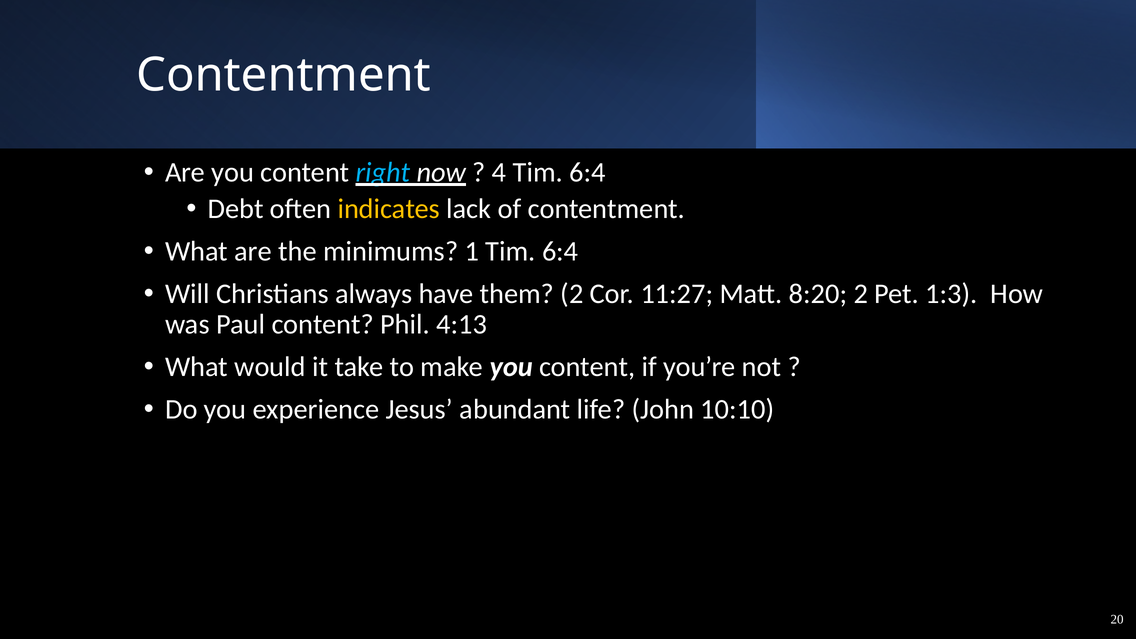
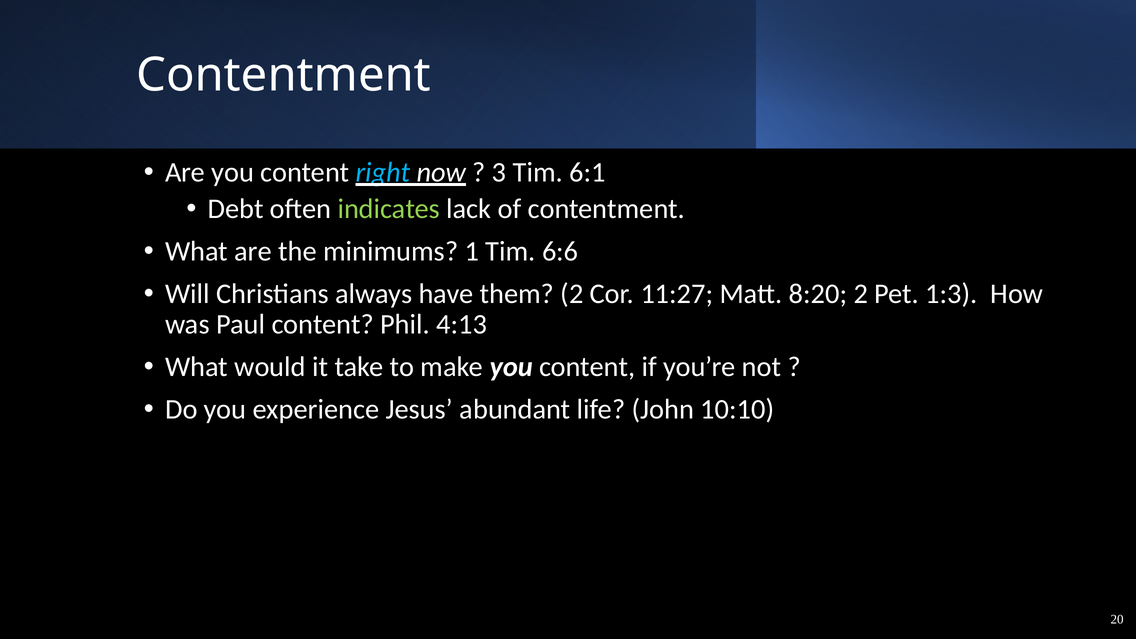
4: 4 -> 3
6:4 at (587, 172): 6:4 -> 6:1
indicates colour: yellow -> light green
1 Tim 6:4: 6:4 -> 6:6
